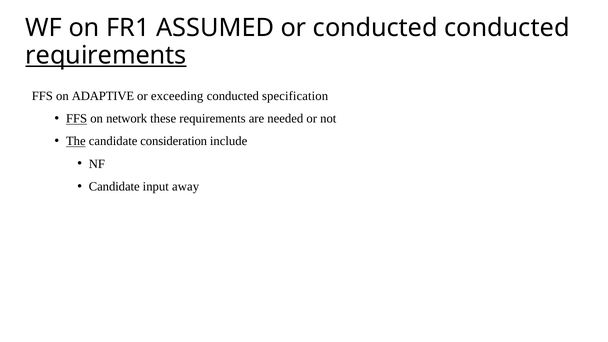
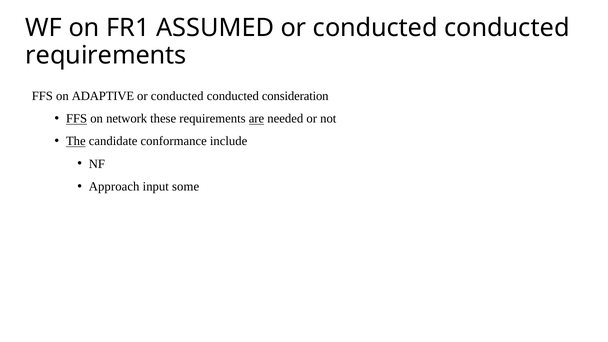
requirements at (106, 55) underline: present -> none
exceeding at (177, 96): exceeding -> conducted
specification: specification -> consideration
are underline: none -> present
consideration: consideration -> conformance
Candidate at (114, 186): Candidate -> Approach
away: away -> some
